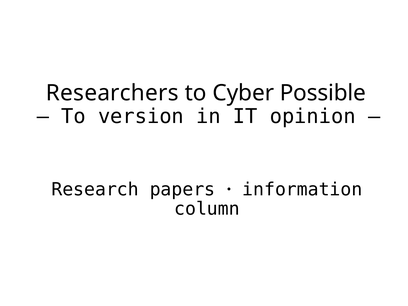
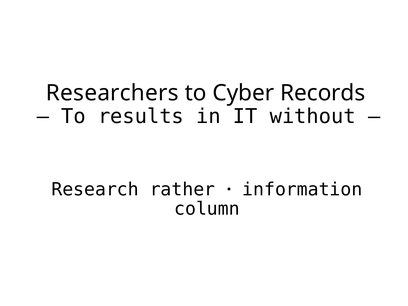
Possible: Possible -> Records
version: version -> results
opinion: opinion -> without
papers: papers -> rather
